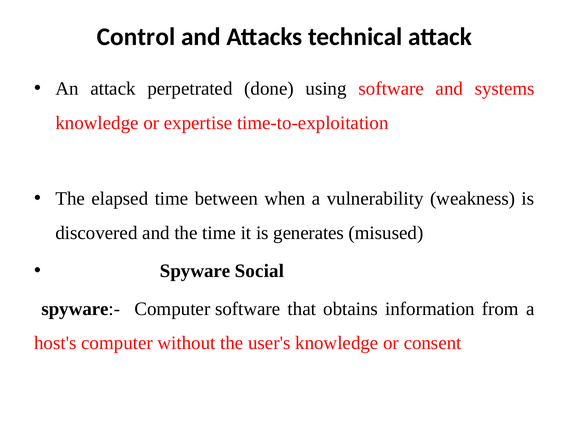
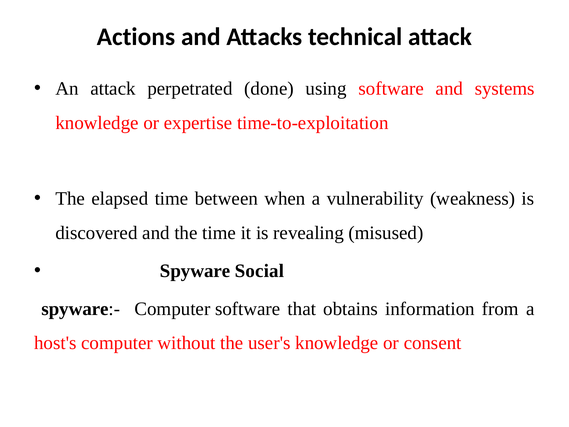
Control: Control -> Actions
generates: generates -> revealing
